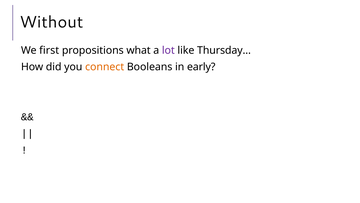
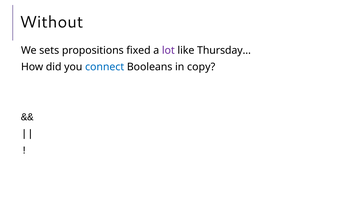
first: first -> sets
what: what -> fixed
connect colour: orange -> blue
early: early -> copy
